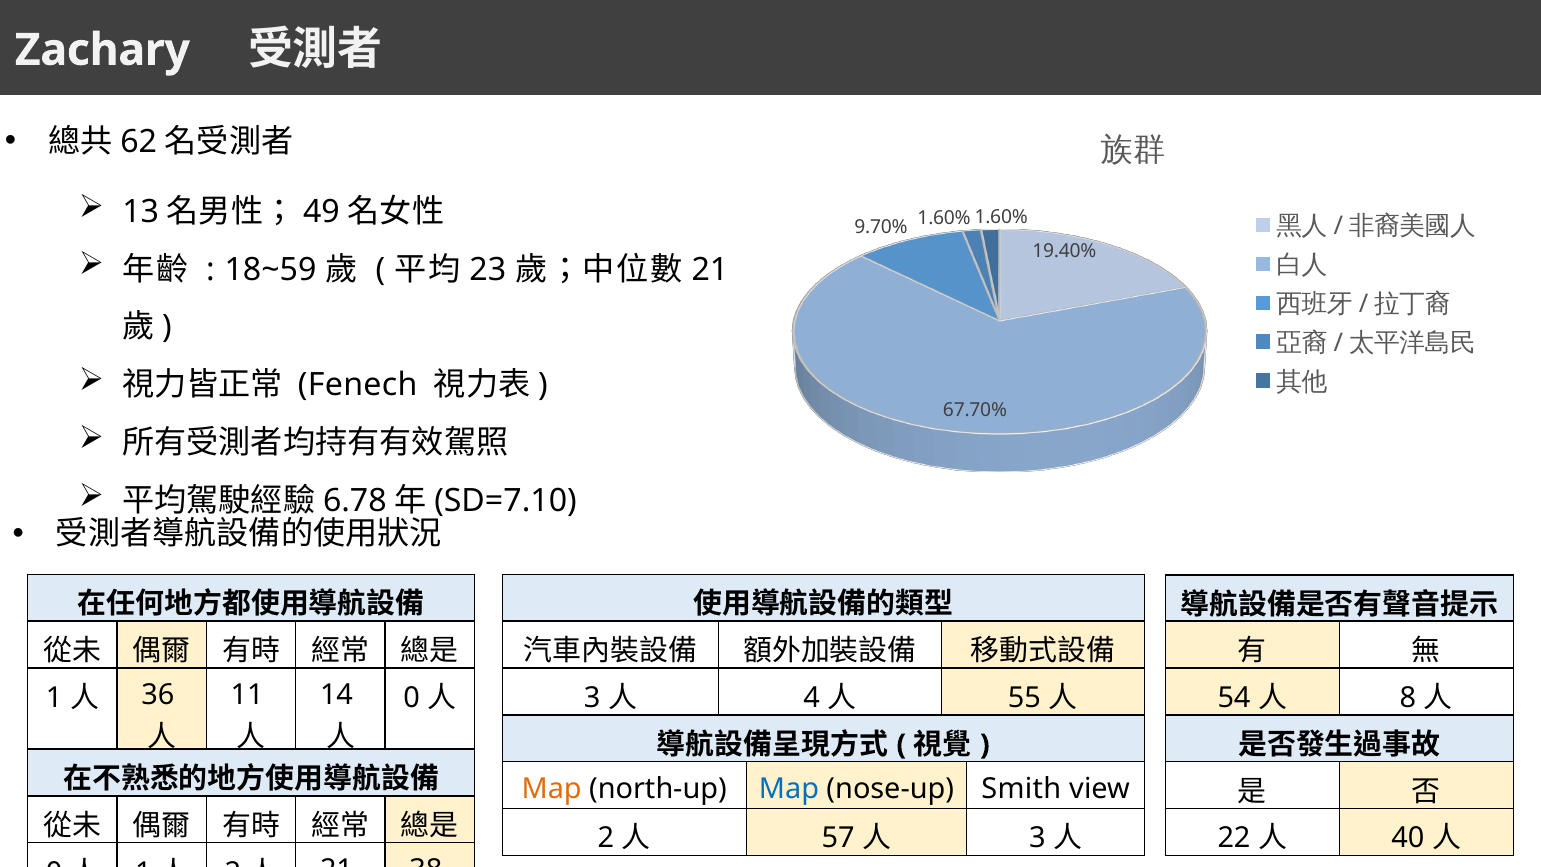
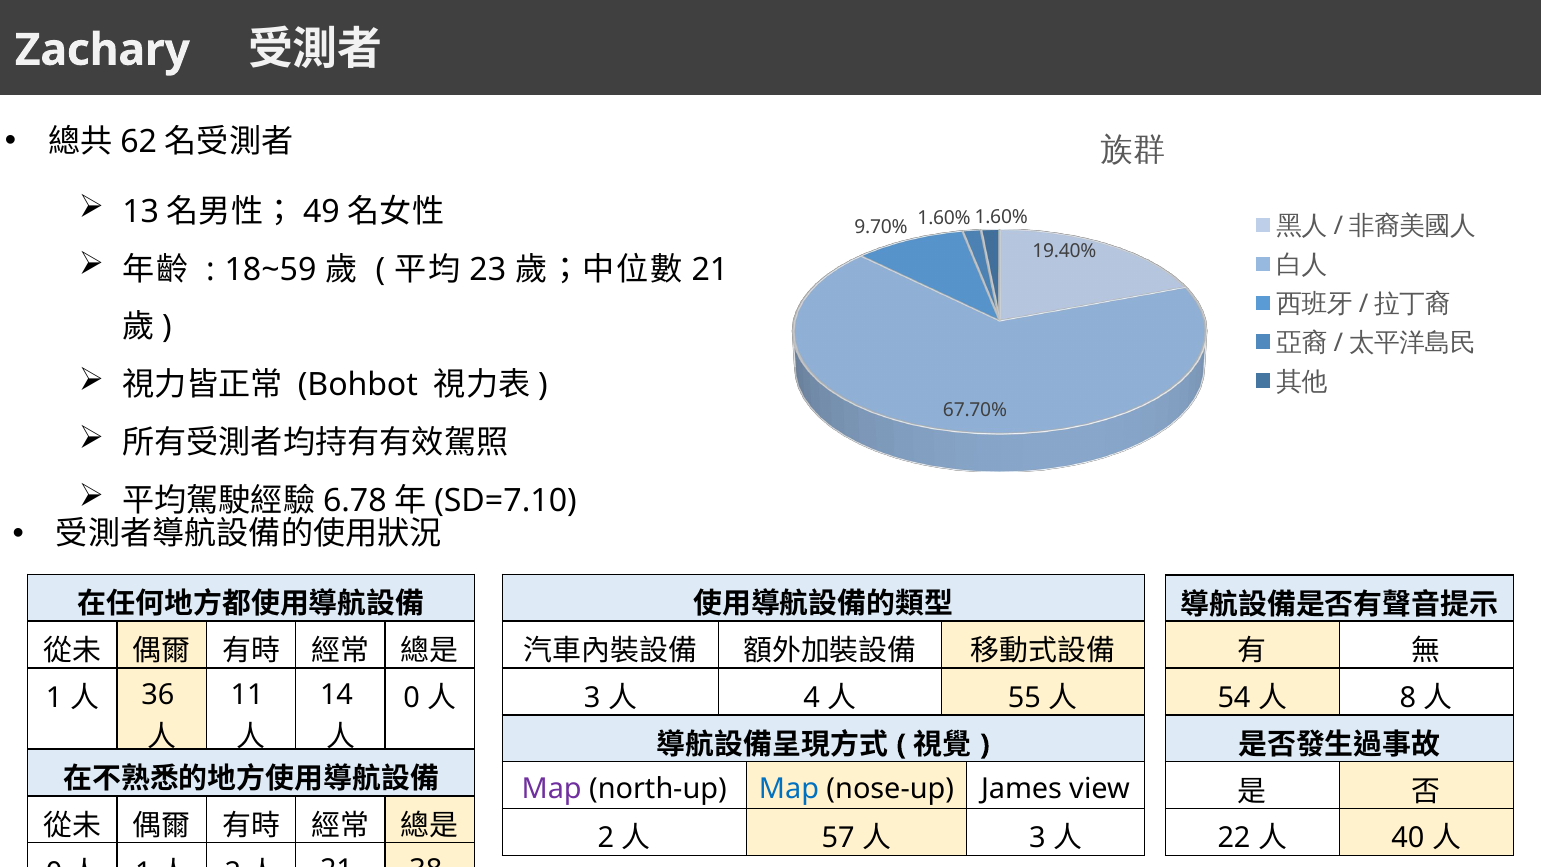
Fenech: Fenech -> Bohbot
Map at (552, 789) colour: orange -> purple
Smith: Smith -> James
